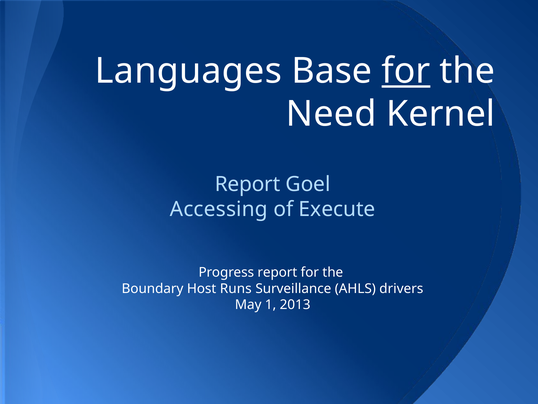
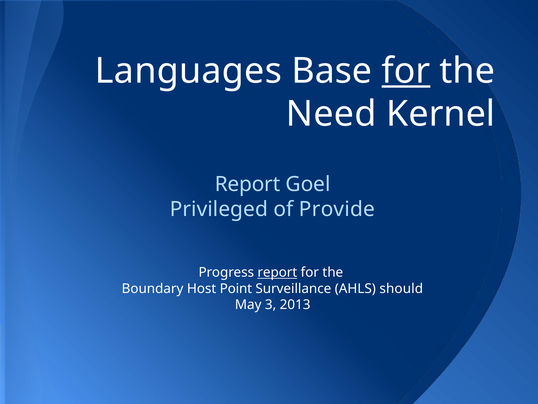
Accessing: Accessing -> Privileged
Execute: Execute -> Provide
report at (277, 272) underline: none -> present
Runs: Runs -> Point
drivers: drivers -> should
1: 1 -> 3
